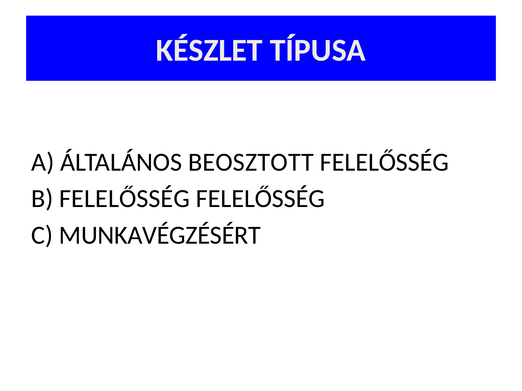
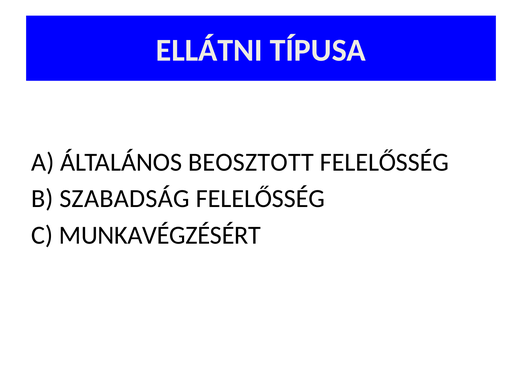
KÉSZLET: KÉSZLET -> ELLÁTNI
B FELELŐSSÉG: FELELŐSSÉG -> SZABADSÁG
